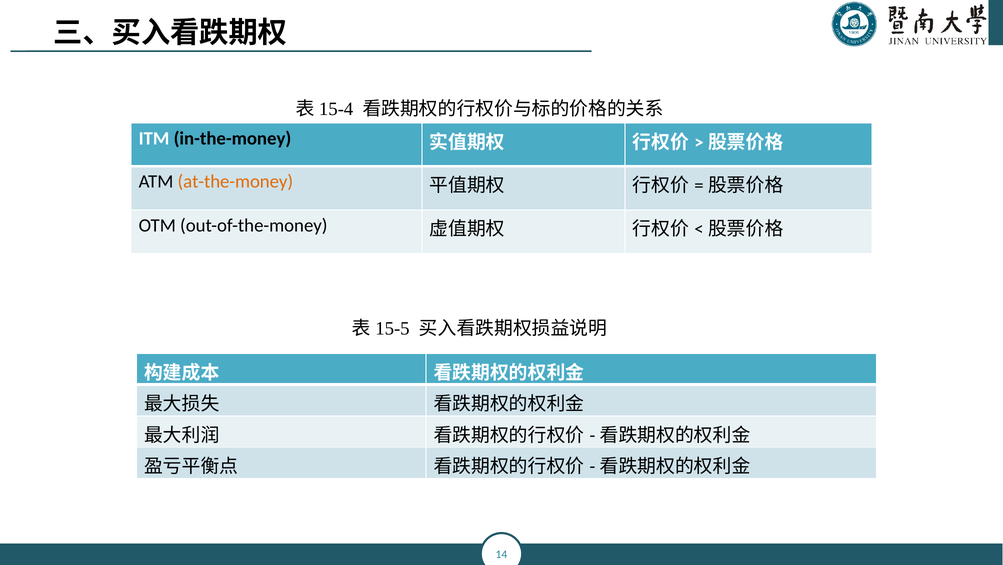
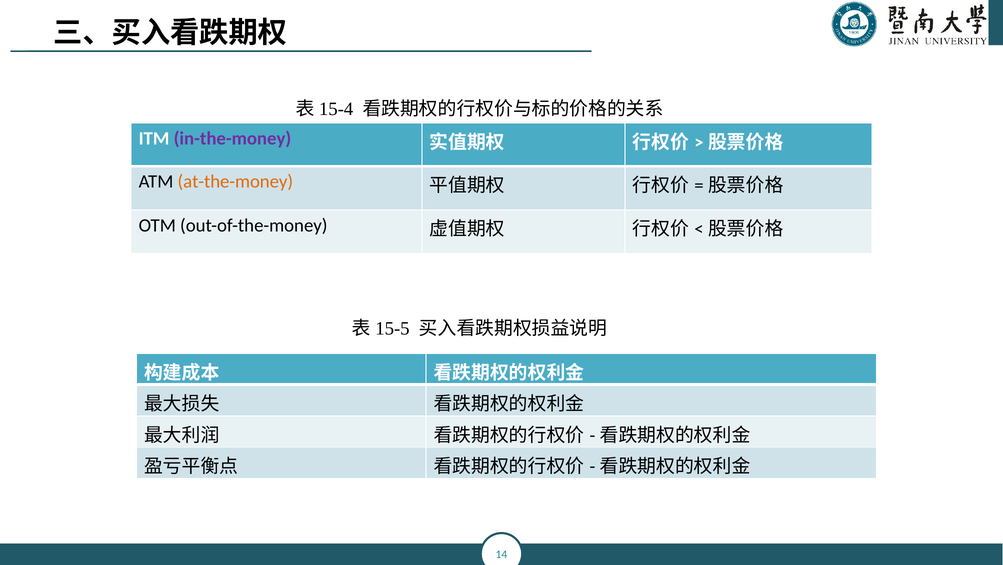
in-the-money colour: black -> purple
